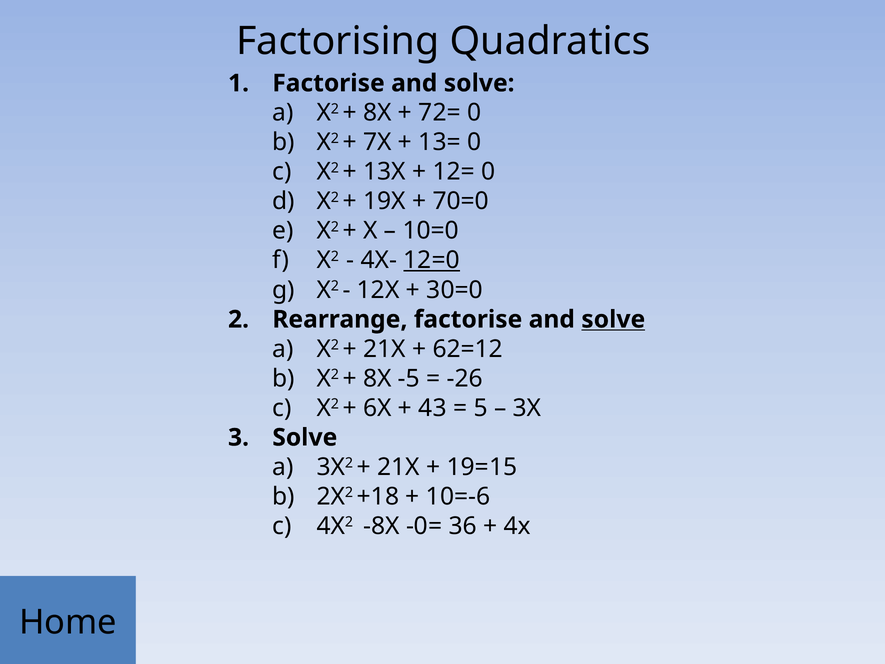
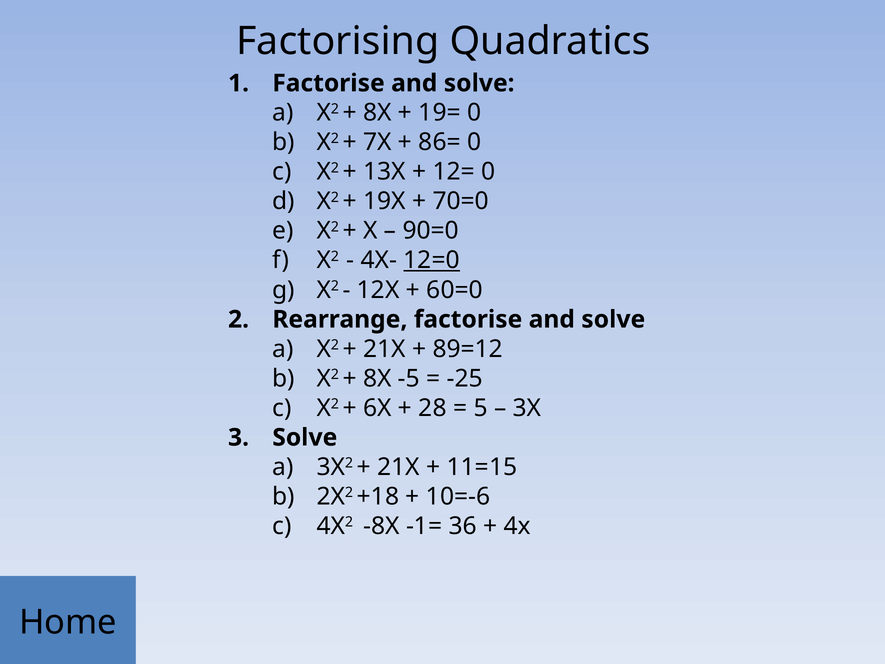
72=: 72= -> 19=
13=: 13= -> 86=
10=0: 10=0 -> 90=0
30=0: 30=0 -> 60=0
solve at (613, 319) underline: present -> none
62=12: 62=12 -> 89=12
-26: -26 -> -25
43: 43 -> 28
19=15: 19=15 -> 11=15
-0=: -0= -> -1=
